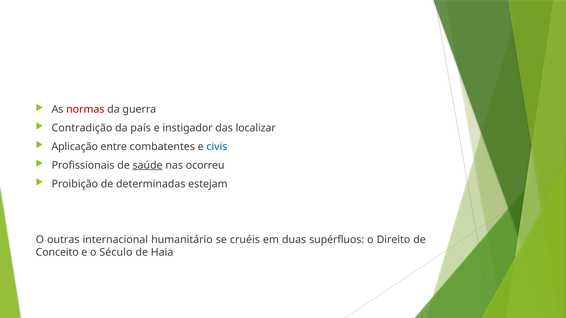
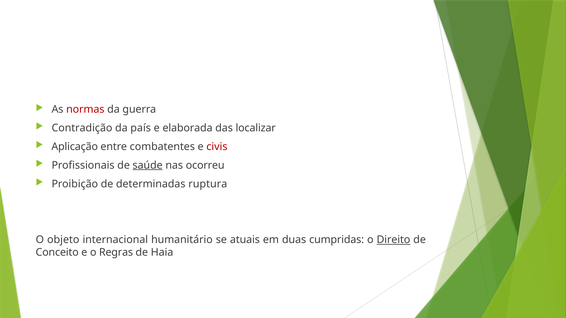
instigador: instigador -> elaborada
civis colour: blue -> red
estejam: estejam -> ruptura
outras: outras -> objeto
cruéis: cruéis -> atuais
supérfluos: supérfluos -> cumpridas
Direito underline: none -> present
Século: Século -> Regras
